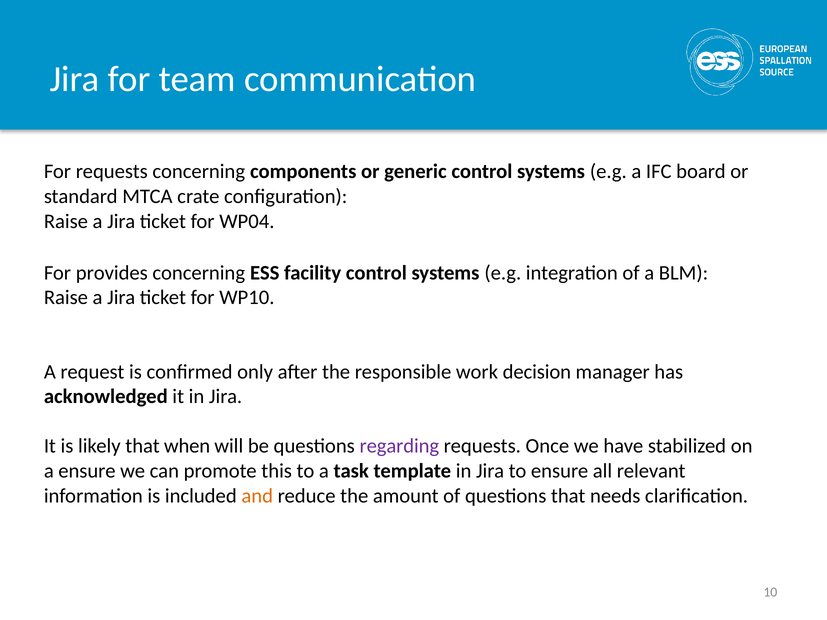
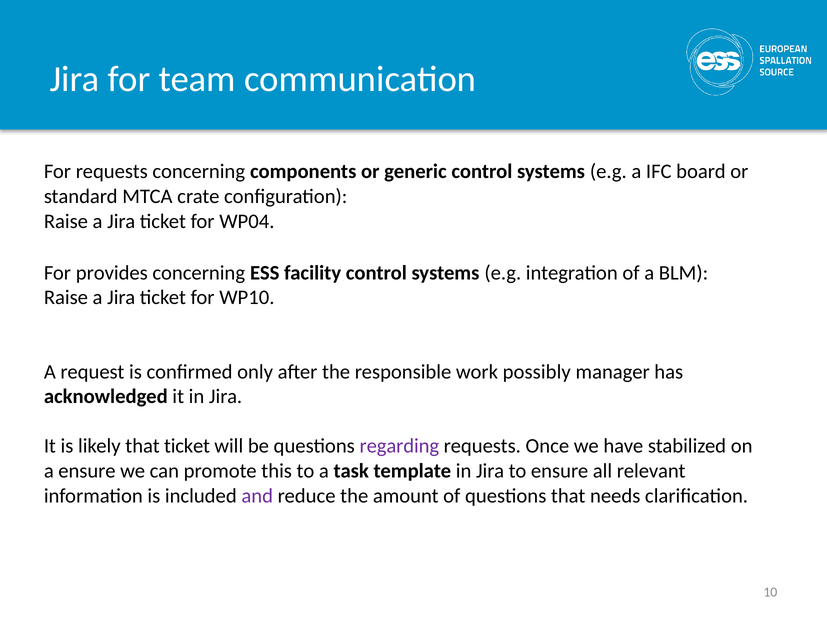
decision: decision -> possibly
that when: when -> ticket
and colour: orange -> purple
